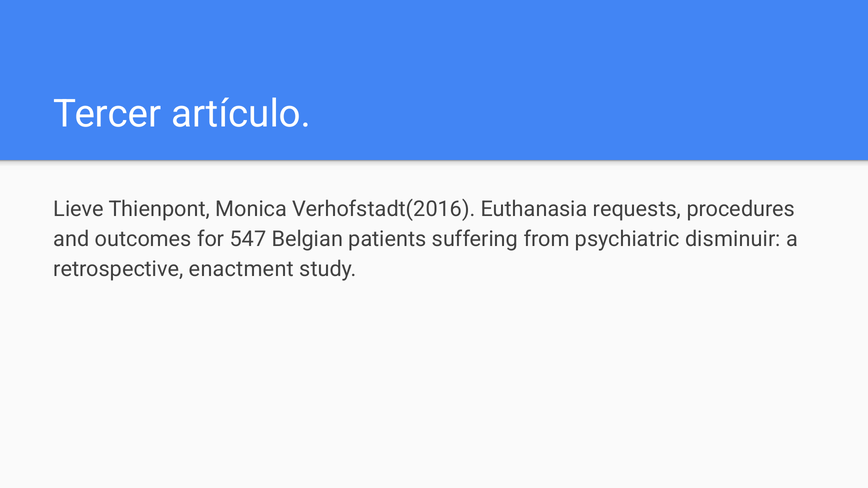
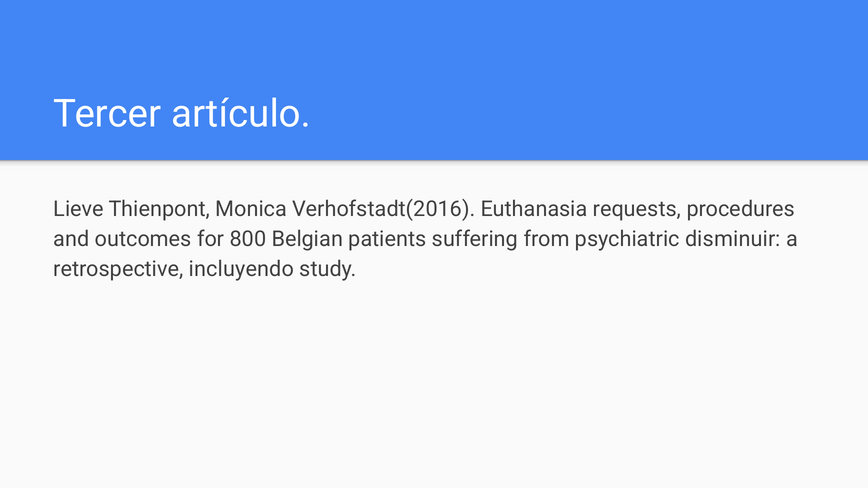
547: 547 -> 800
enactment: enactment -> incluyendo
